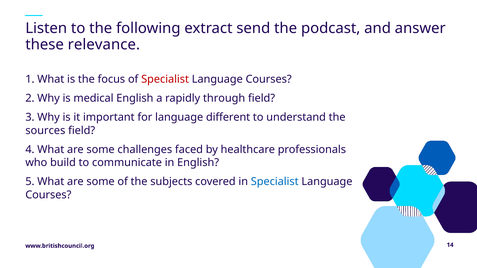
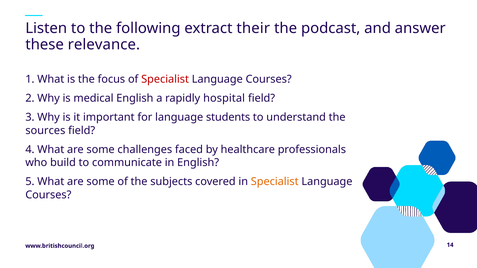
send: send -> their
through: through -> hospital
different: different -> students
Specialist at (275, 182) colour: blue -> orange
